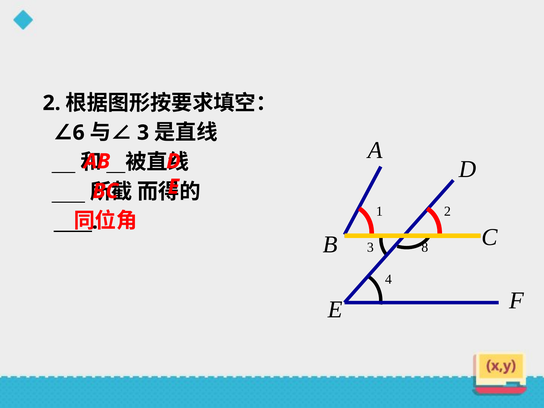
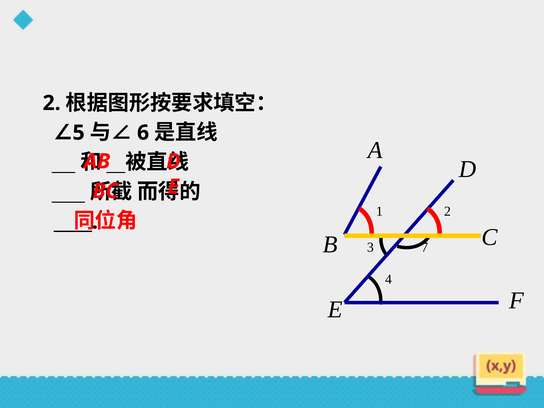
6: 6 -> 5
3 at (143, 133): 3 -> 6
8: 8 -> 7
